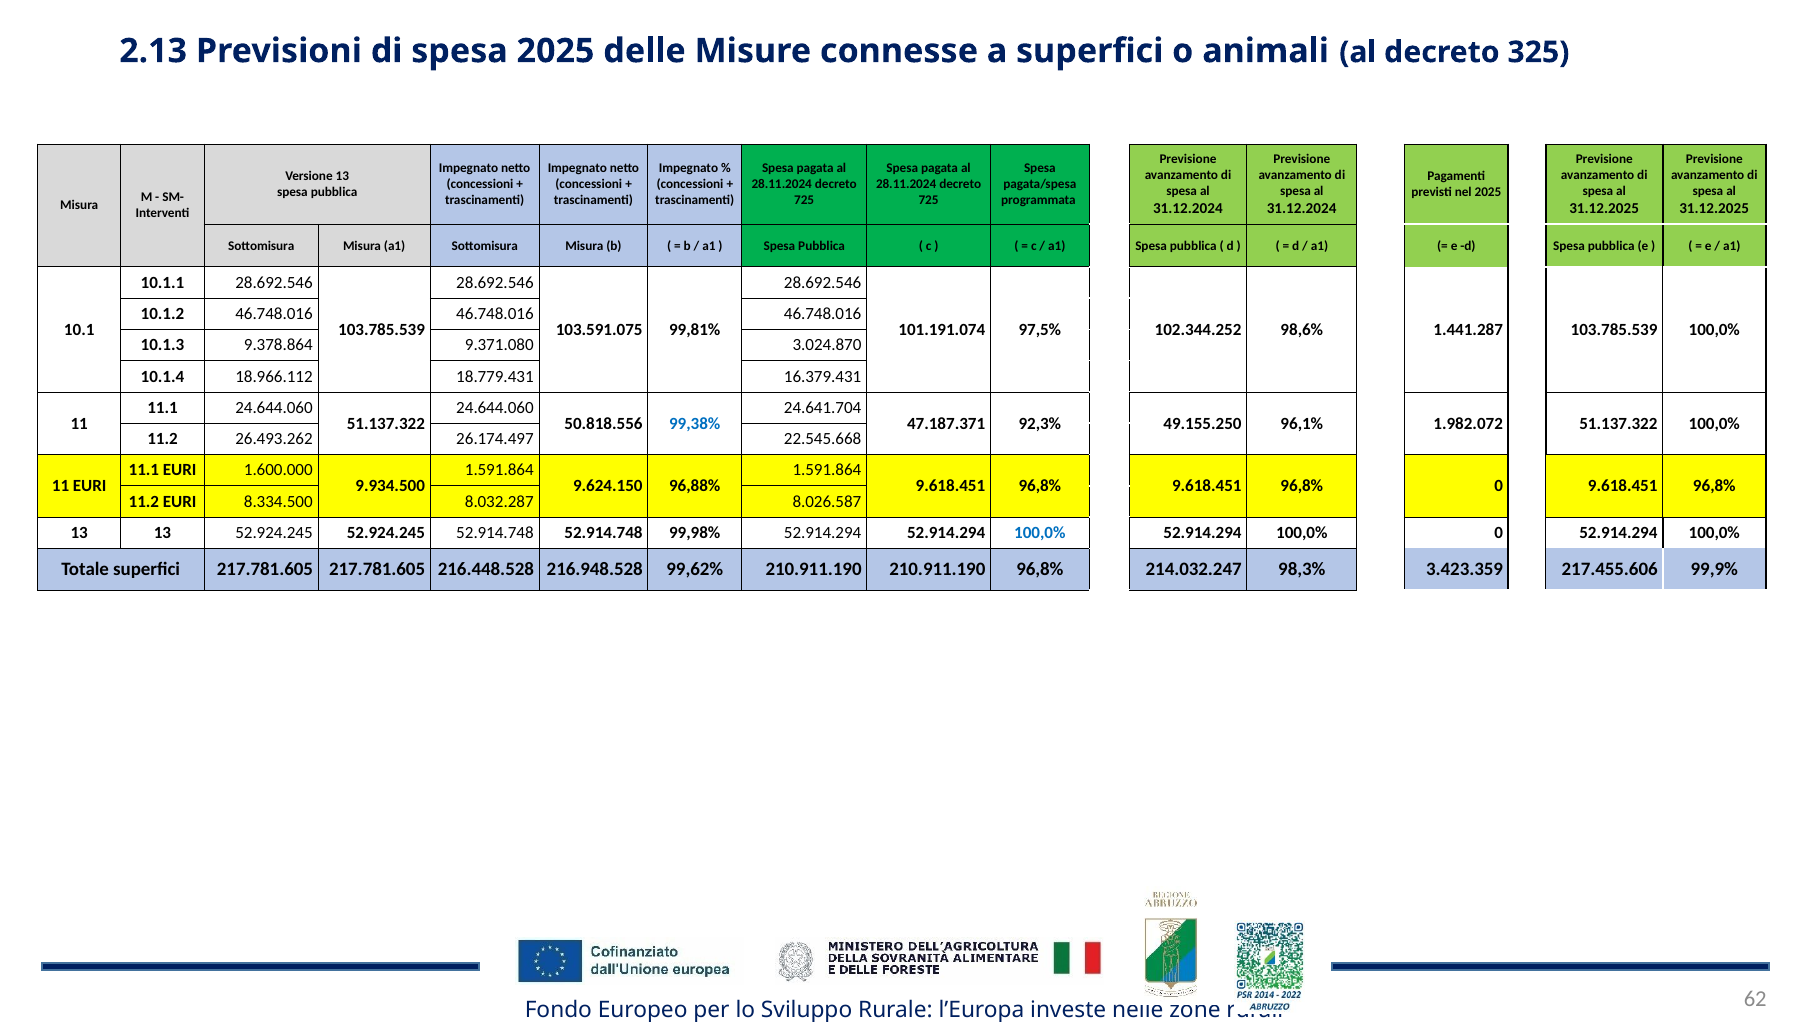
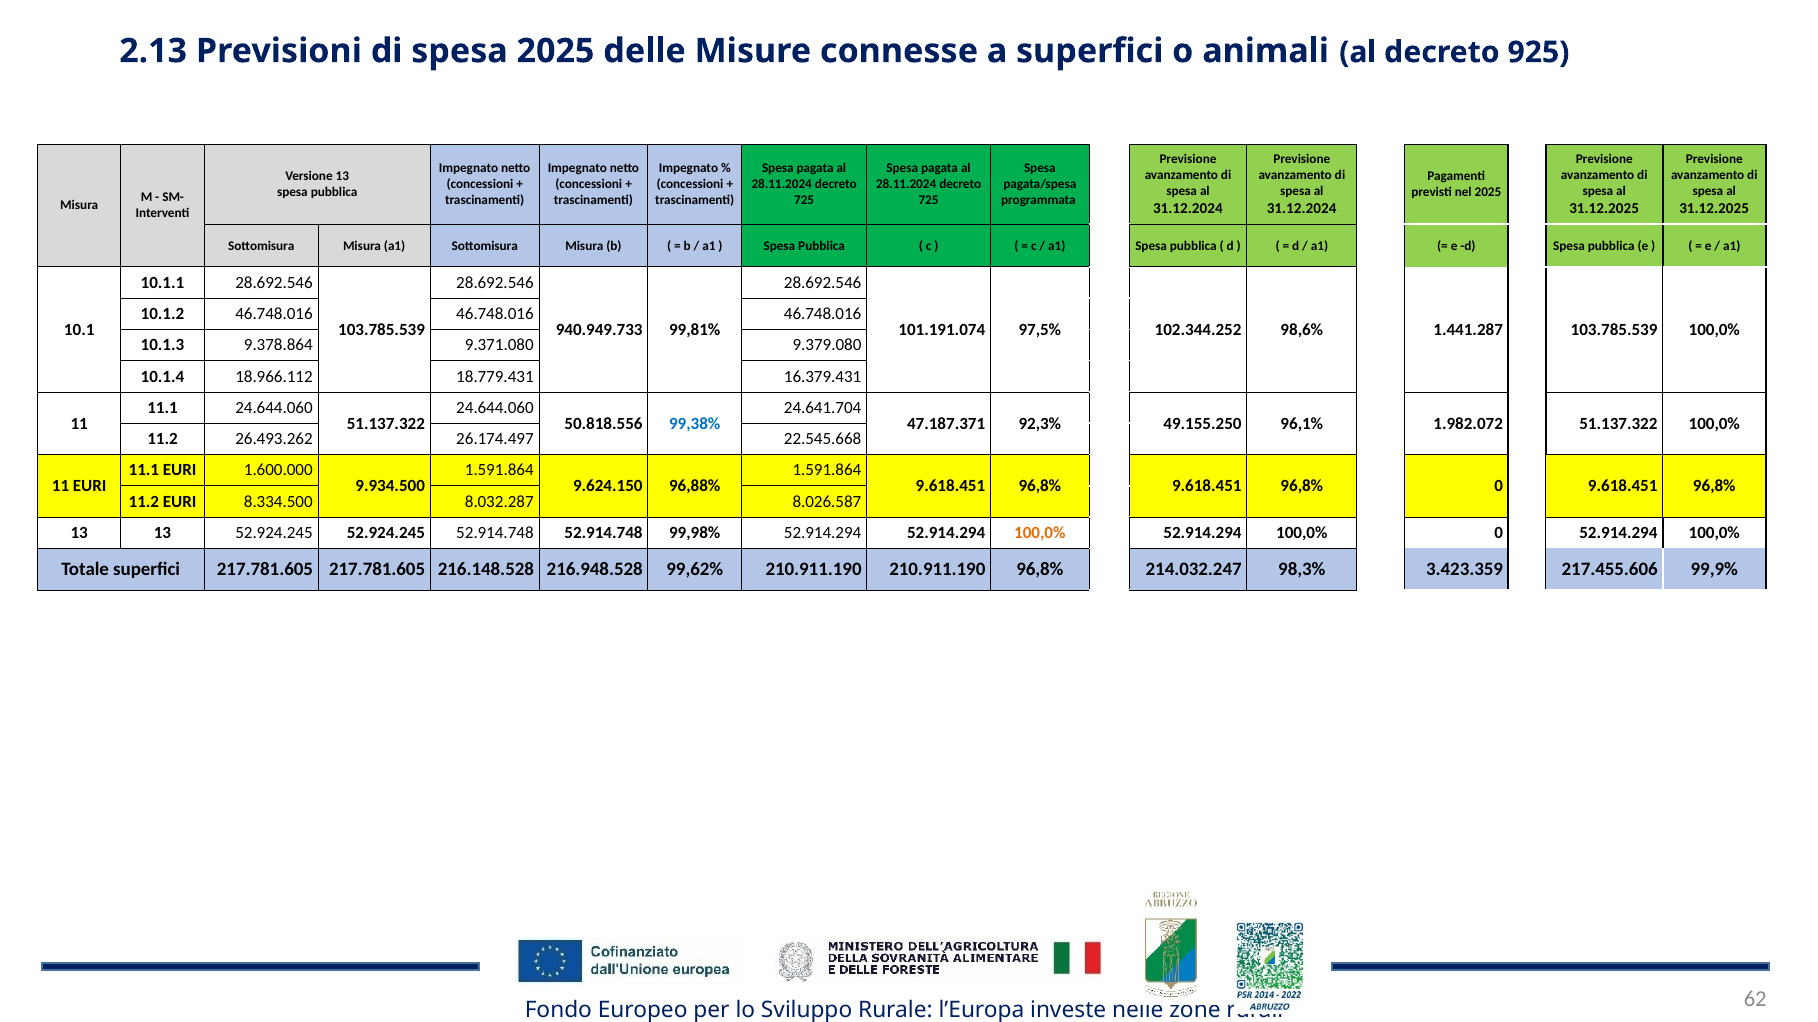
325: 325 -> 925
103.591.075: 103.591.075 -> 940.949.733
3.024.870: 3.024.870 -> 9.379.080
100,0% at (1040, 533) colour: blue -> orange
216.448.528: 216.448.528 -> 216.148.528
